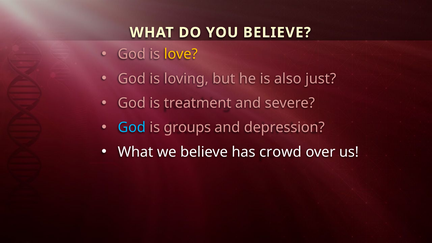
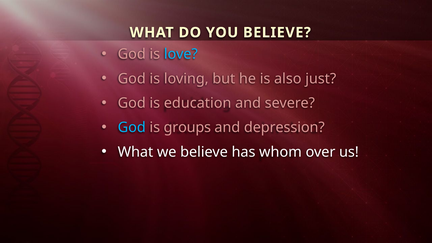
love colour: yellow -> light blue
treatment: treatment -> education
crowd: crowd -> whom
